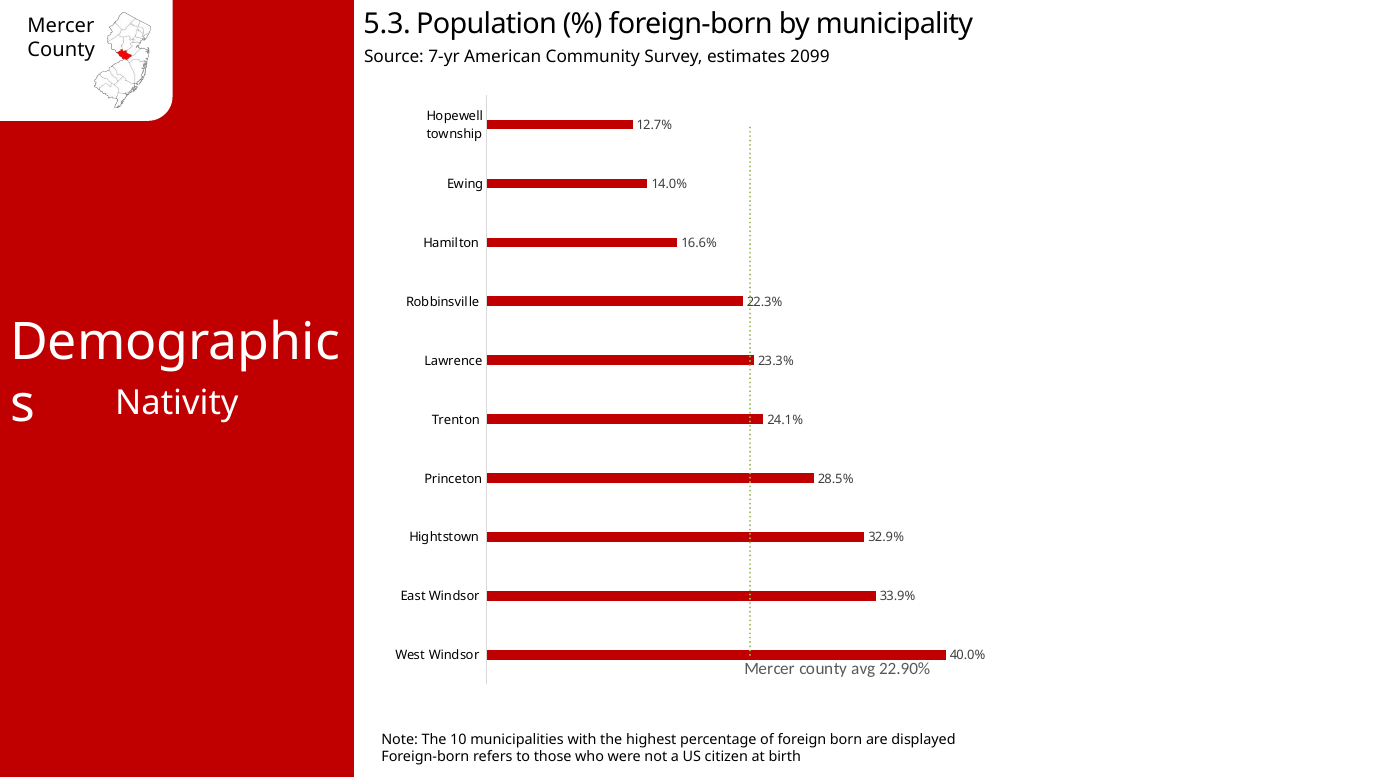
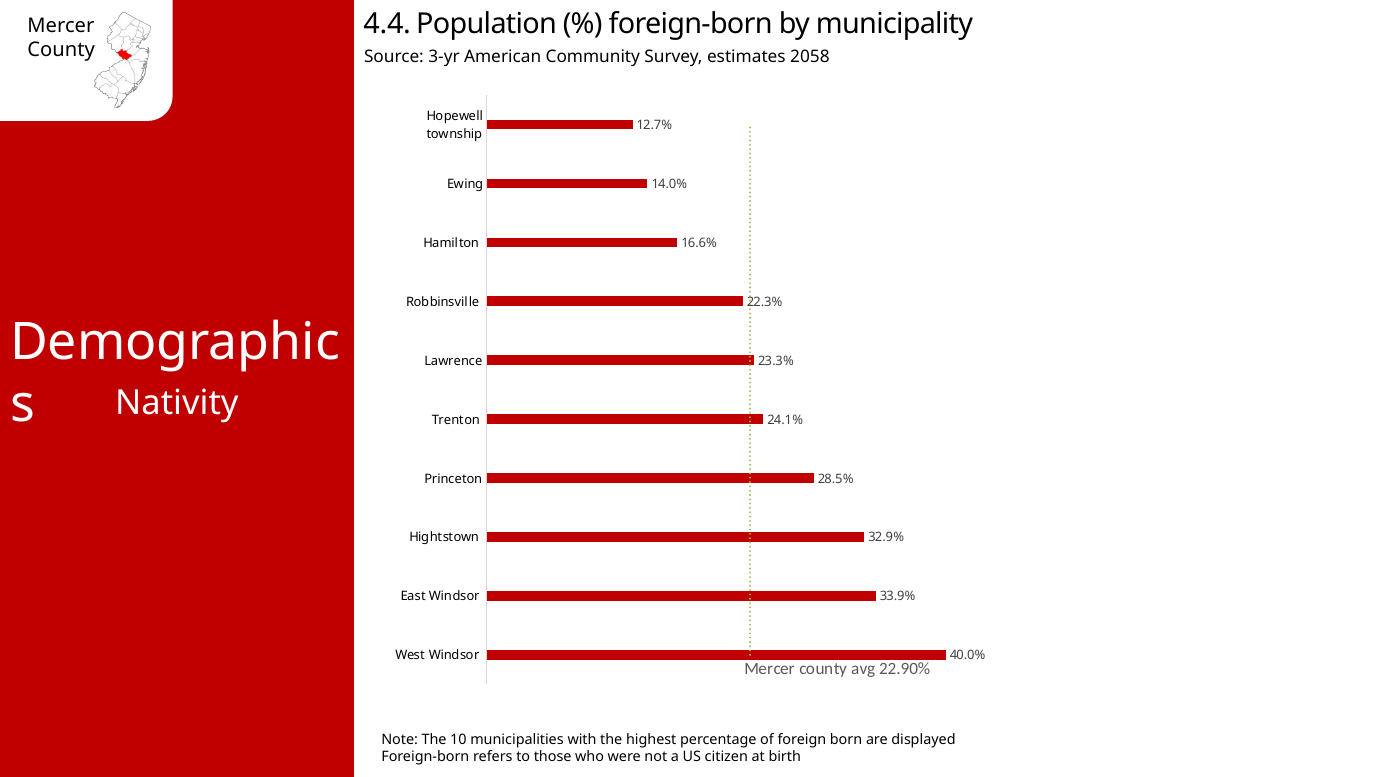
5.3: 5.3 -> 4.4
7-yr: 7-yr -> 3-yr
2099: 2099 -> 2058
